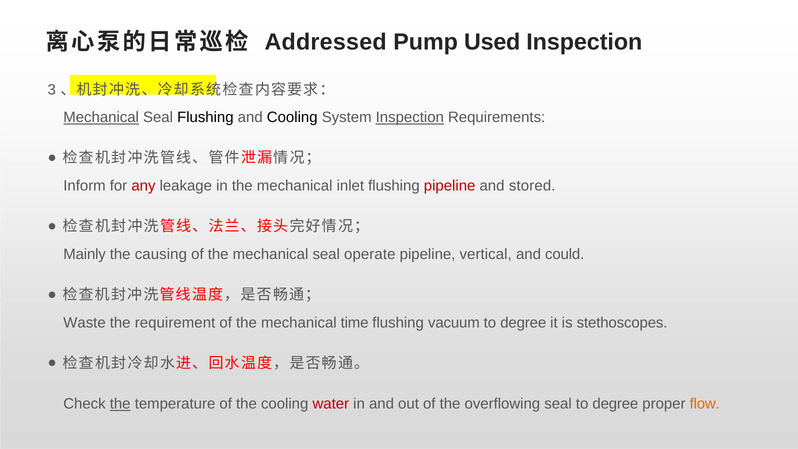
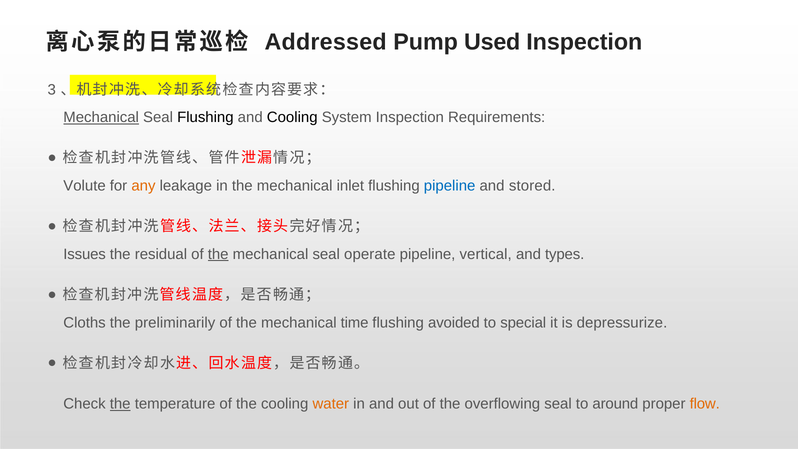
Inspection at (410, 117) underline: present -> none
Inform: Inform -> Volute
any colour: red -> orange
pipeline at (450, 186) colour: red -> blue
Mainly: Mainly -> Issues
causing: causing -> residual
the at (218, 254) underline: none -> present
could: could -> types
Waste: Waste -> Cloths
requirement: requirement -> preliminarily
vacuum: vacuum -> avoided
degree at (523, 323): degree -> special
stethoscopes: stethoscopes -> depressurize
water colour: red -> orange
seal to degree: degree -> around
